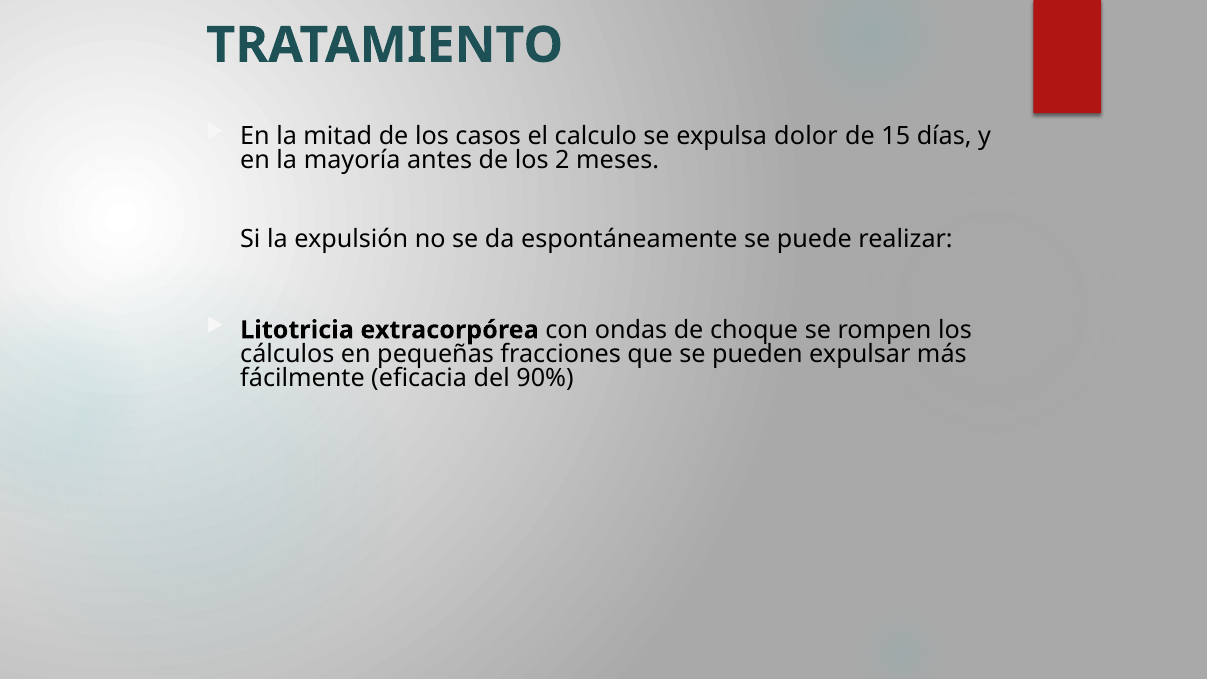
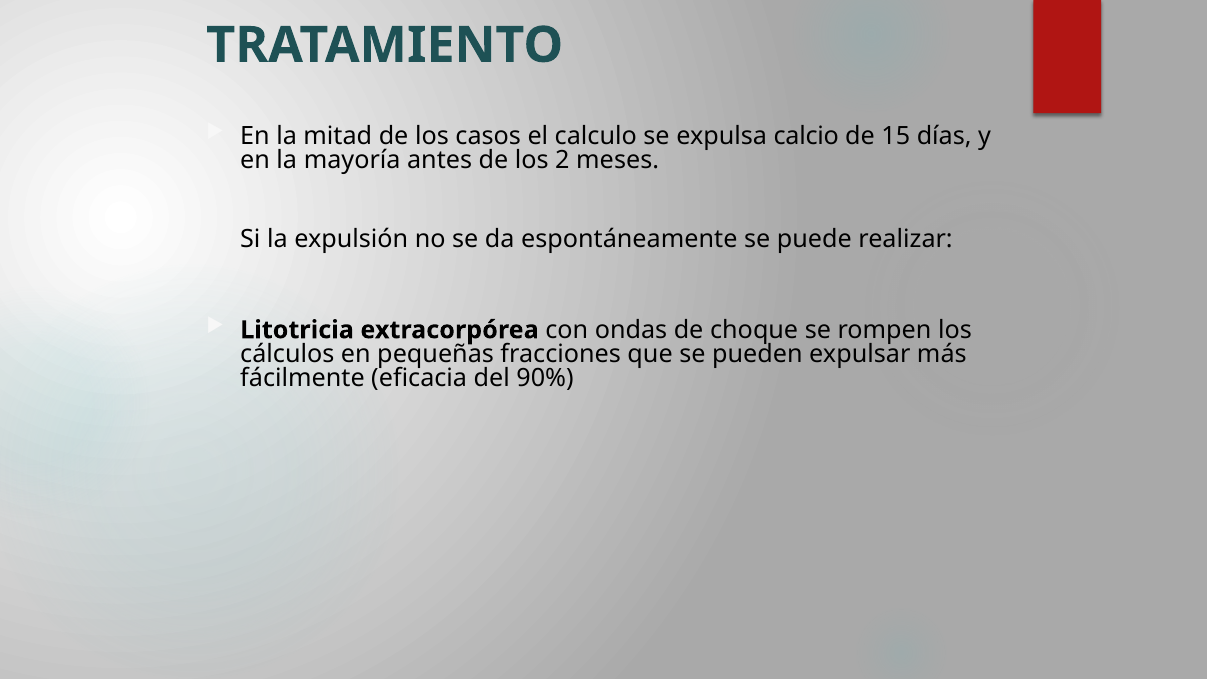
dolor: dolor -> calcio
